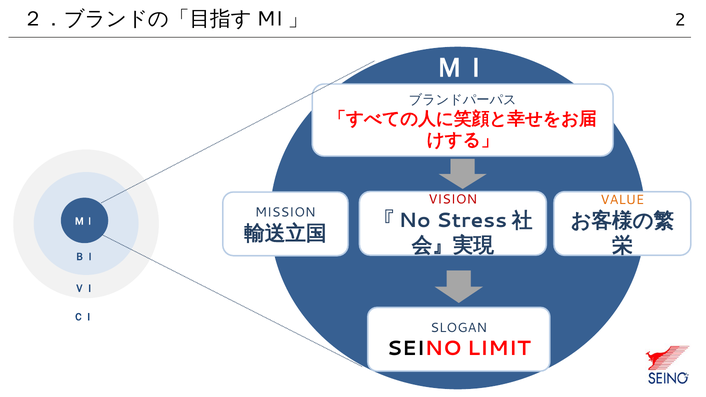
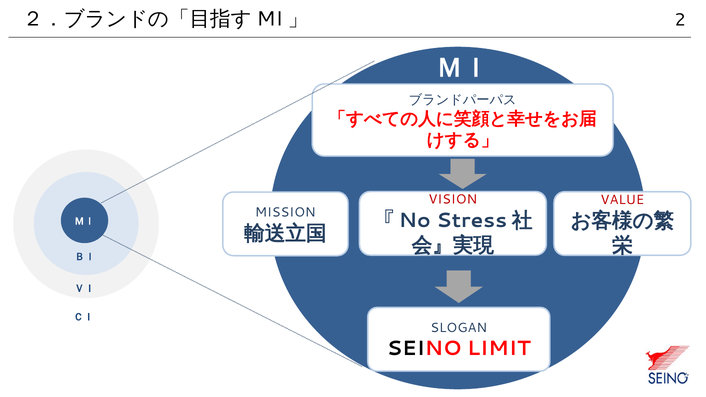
VALUE colour: orange -> red
